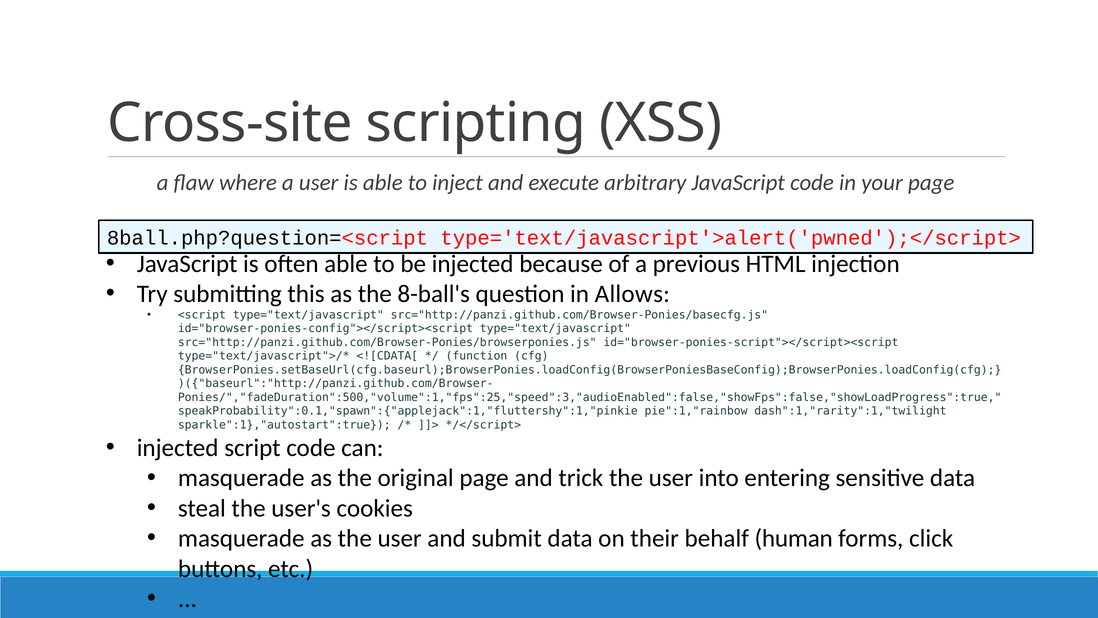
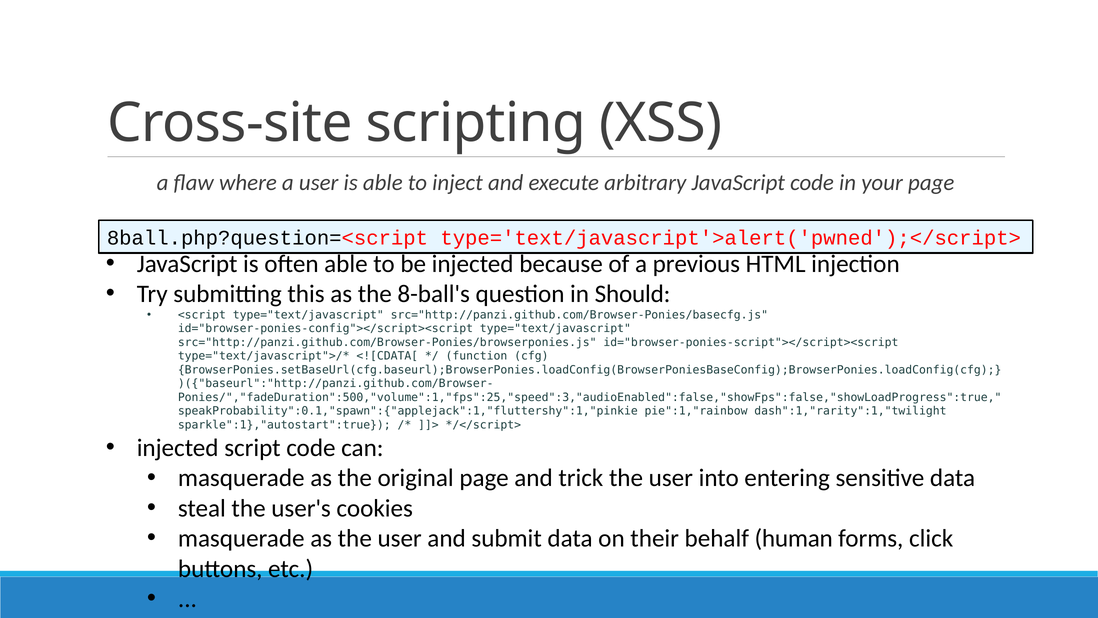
Allows: Allows -> Should
